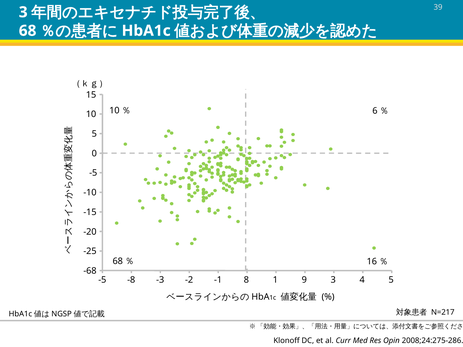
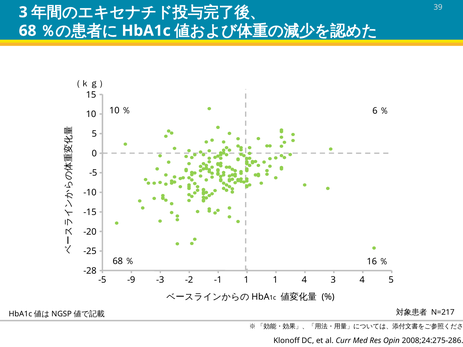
-68: -68 -> -28
-8: -8 -> -9
-1 8: 8 -> 1
1 9: 9 -> 4
